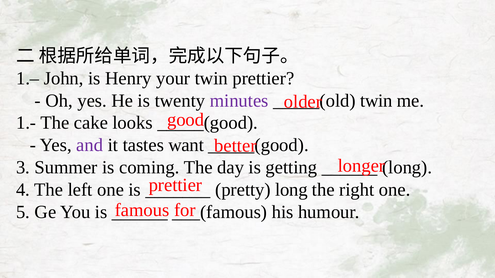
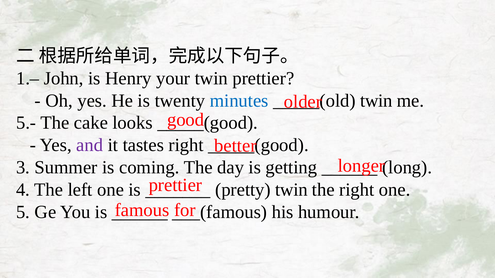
minutes colour: purple -> blue
1.-: 1.- -> 5.-
tastes want: want -> right
pretty long: long -> twin
